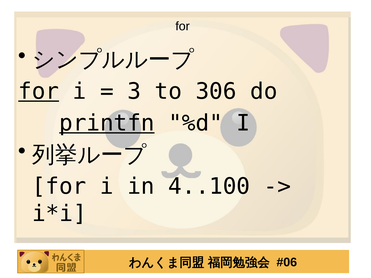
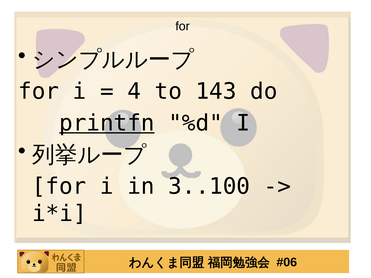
for at (39, 91) underline: present -> none
3: 3 -> 4
306: 306 -> 143
4..100: 4..100 -> 3..100
